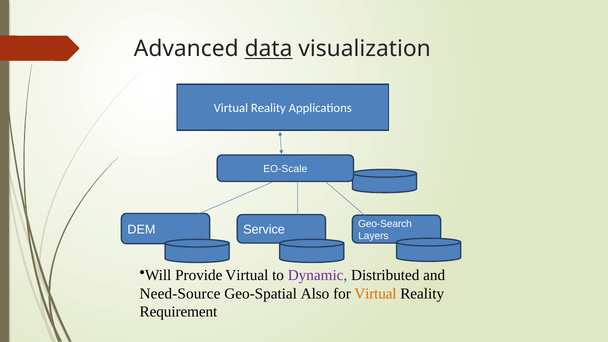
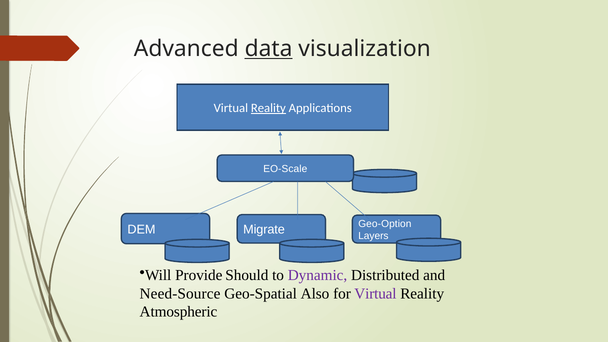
Reality at (268, 108) underline: none -> present
Geo-Search: Geo-Search -> Geo-Option
Service: Service -> Migrate
Provide Virtual: Virtual -> Should
Virtual at (375, 294) colour: orange -> purple
Requirement: Requirement -> Atmospheric
